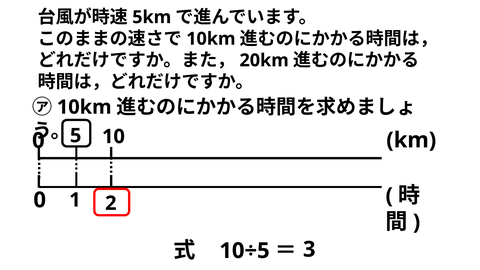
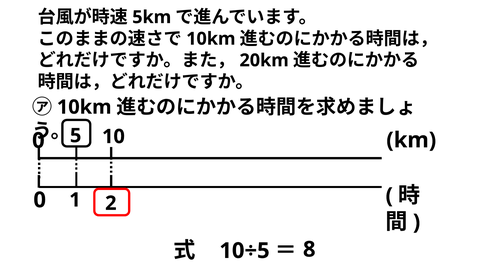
3: 3 -> 8
